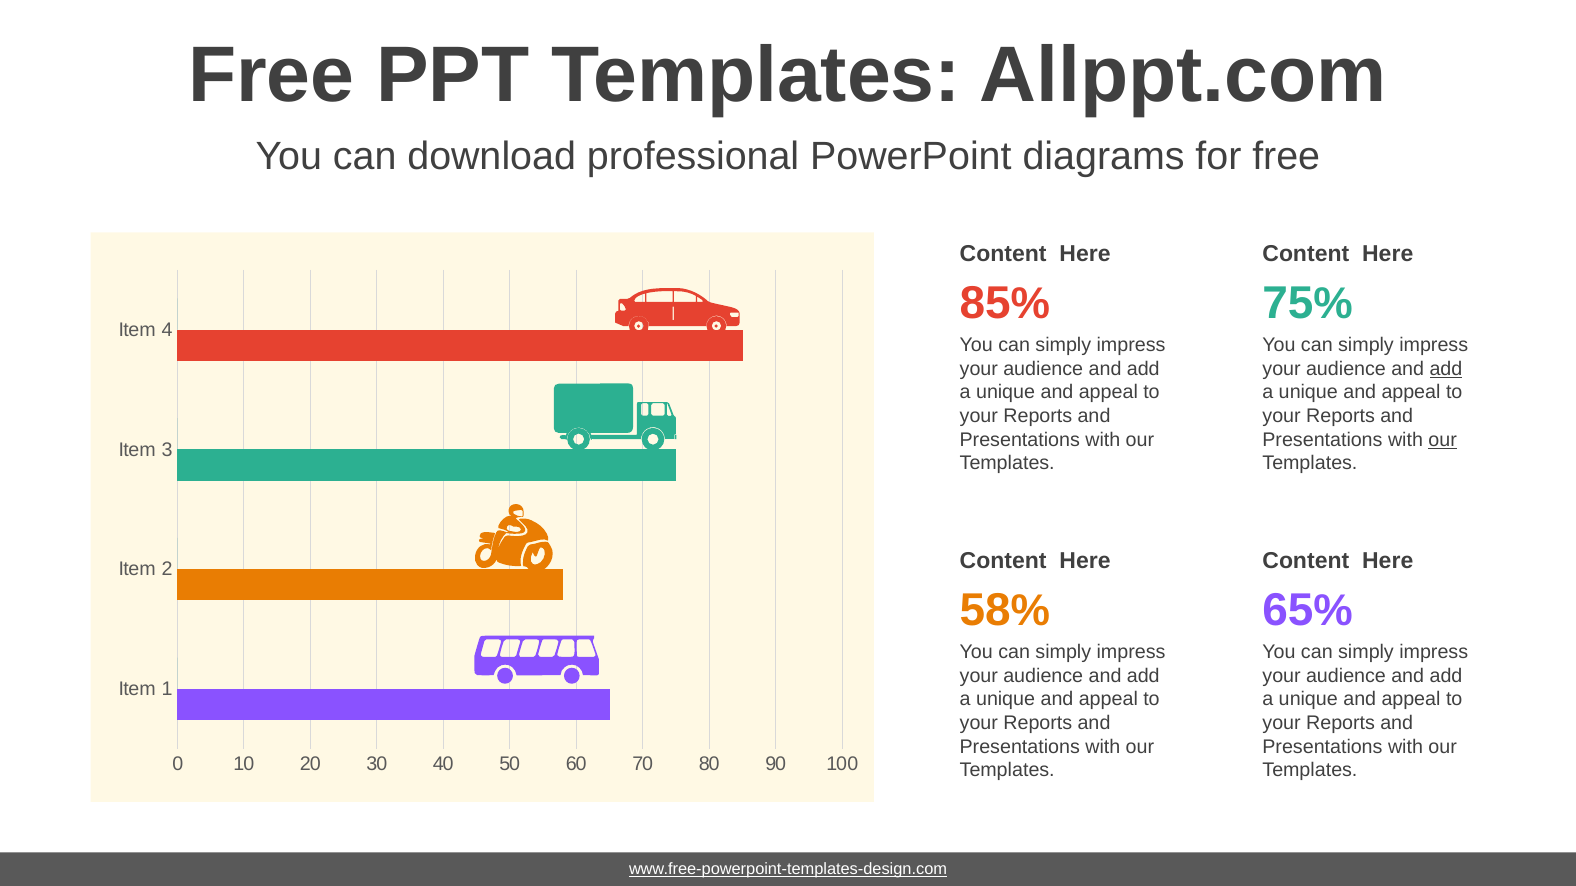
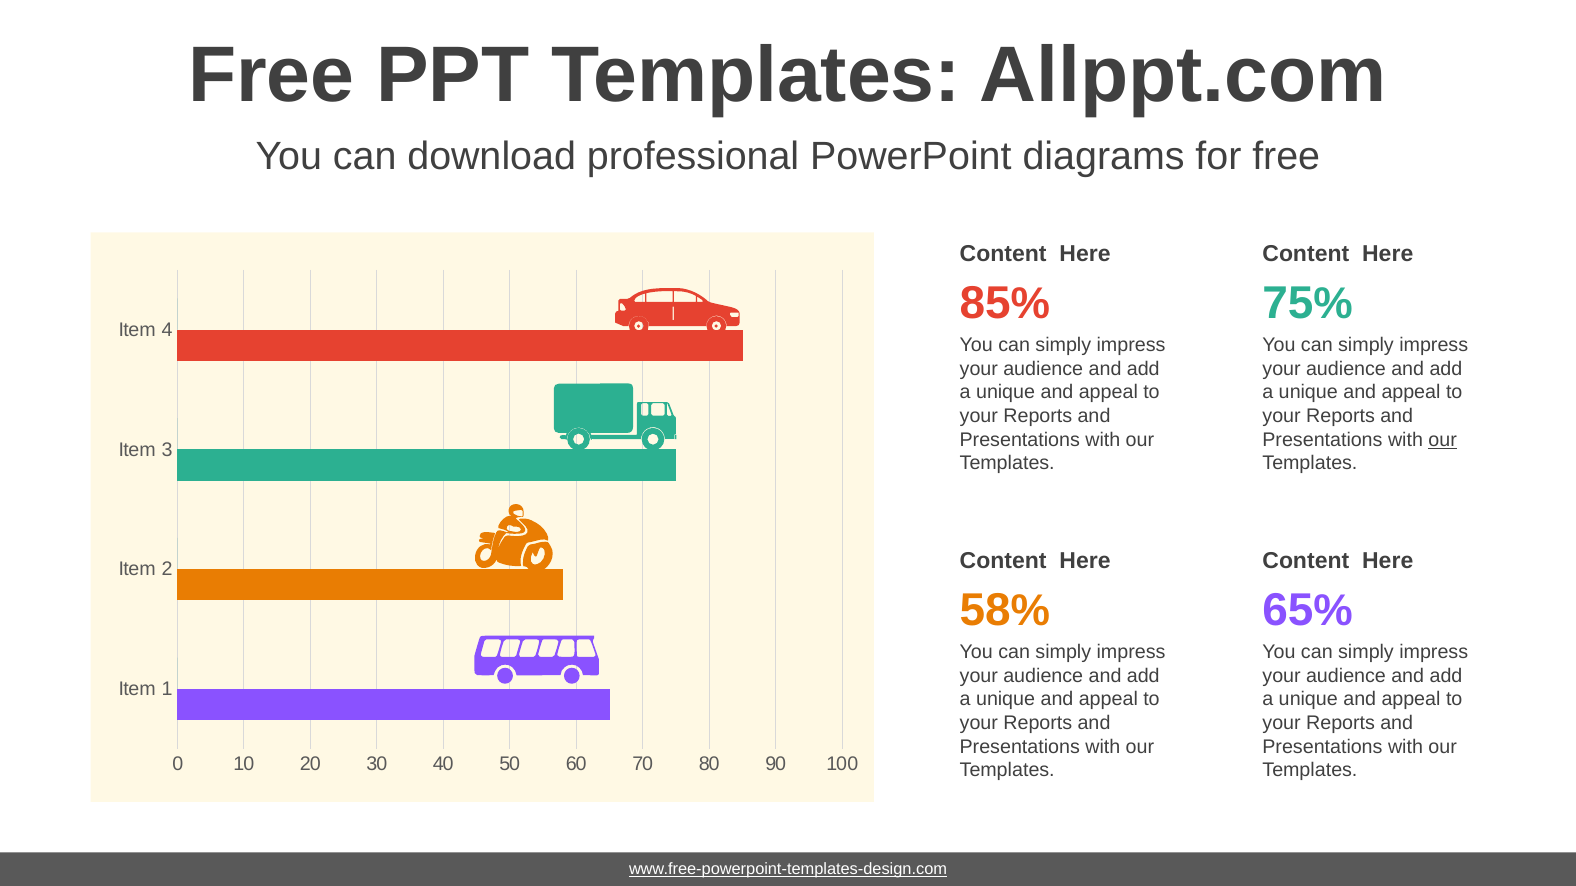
add at (1446, 369) underline: present -> none
